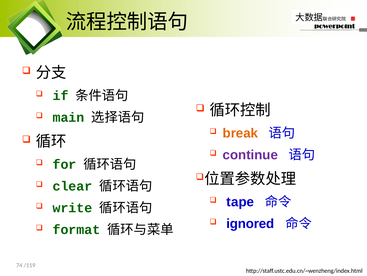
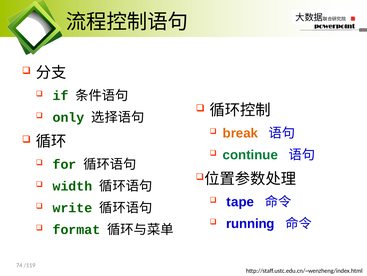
main: main -> only
continue colour: purple -> green
clear: clear -> width
ignored: ignored -> running
